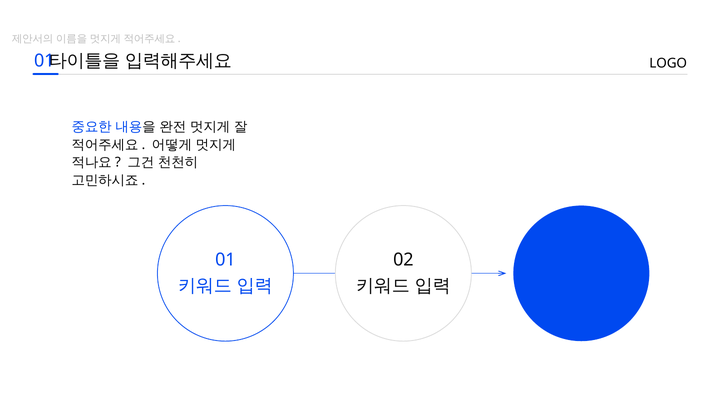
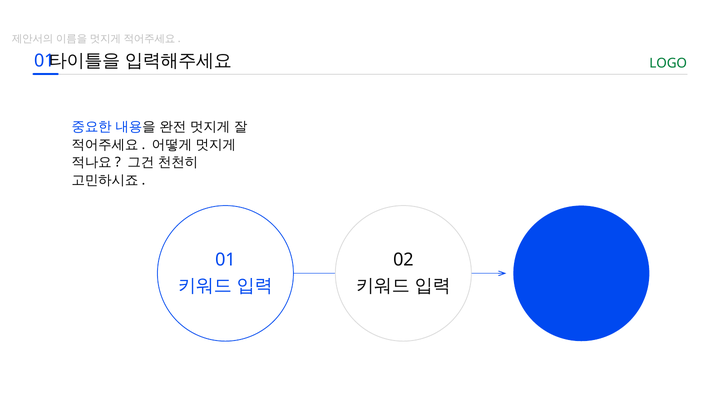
LOGO colour: black -> green
